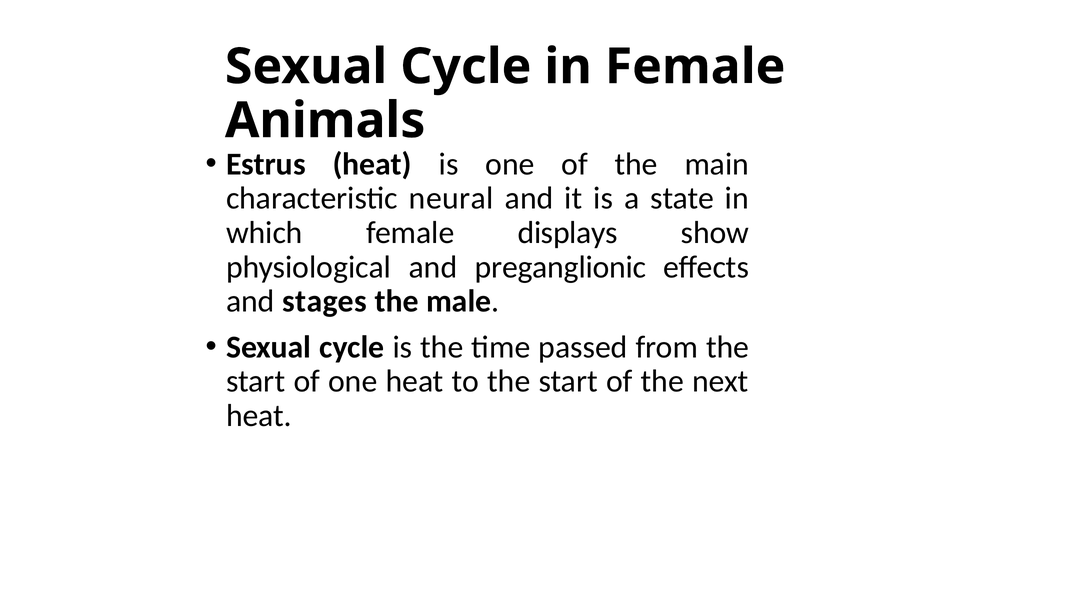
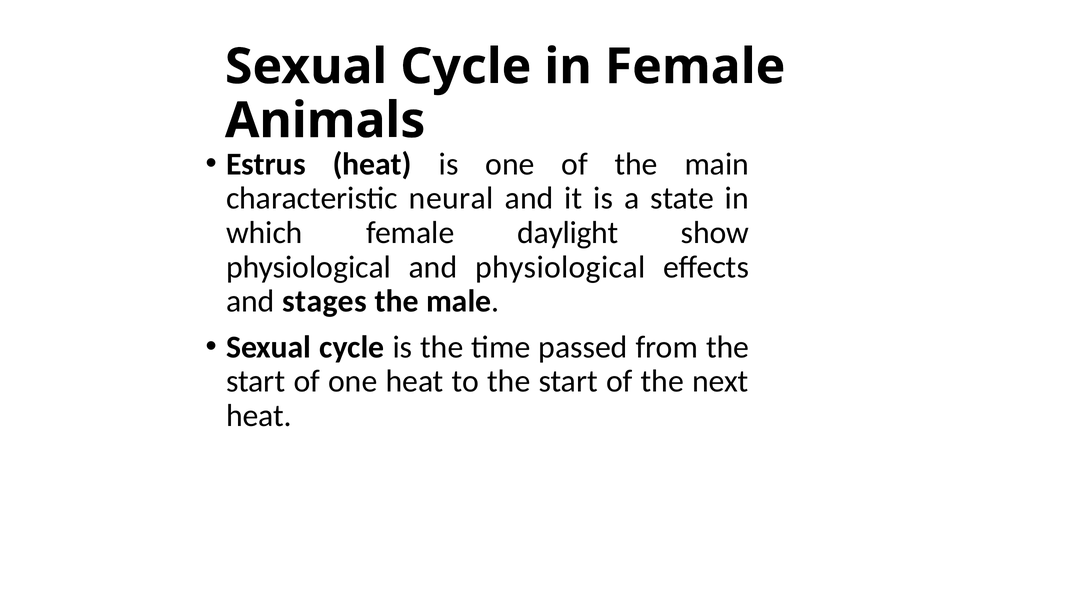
displays: displays -> daylight
and preganglionic: preganglionic -> physiological
